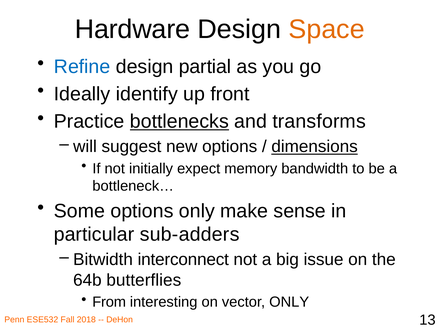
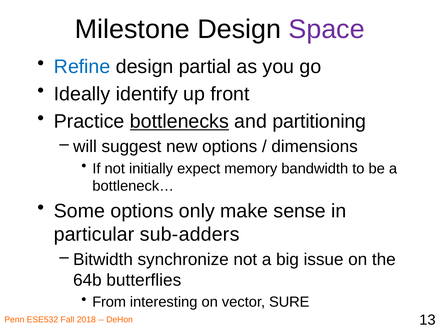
Hardware: Hardware -> Milestone
Space colour: orange -> purple
transforms: transforms -> partitioning
dimensions underline: present -> none
interconnect: interconnect -> synchronize
vector ONLY: ONLY -> SURE
